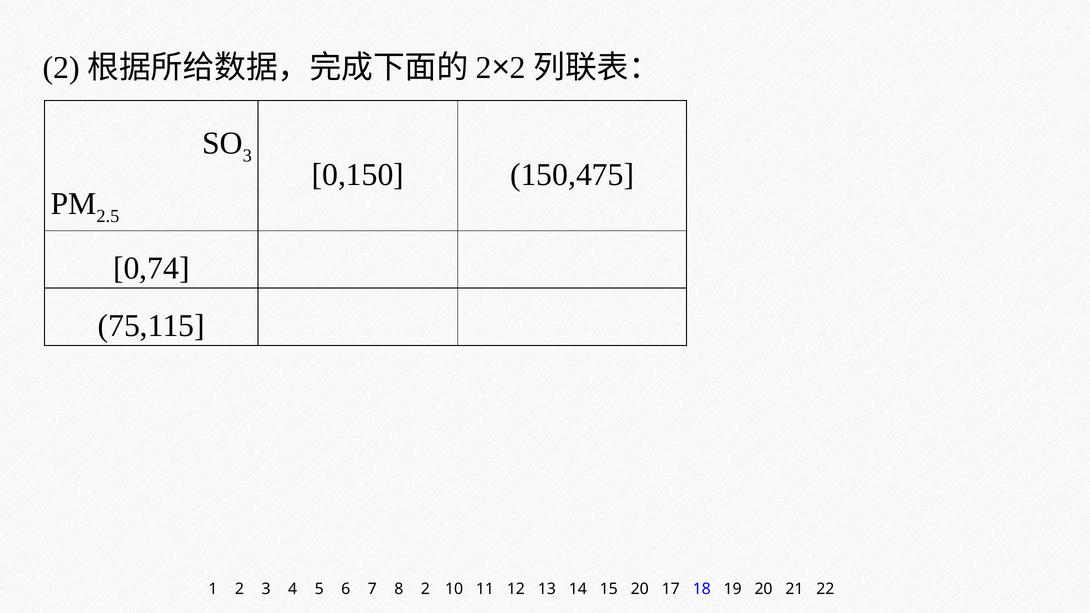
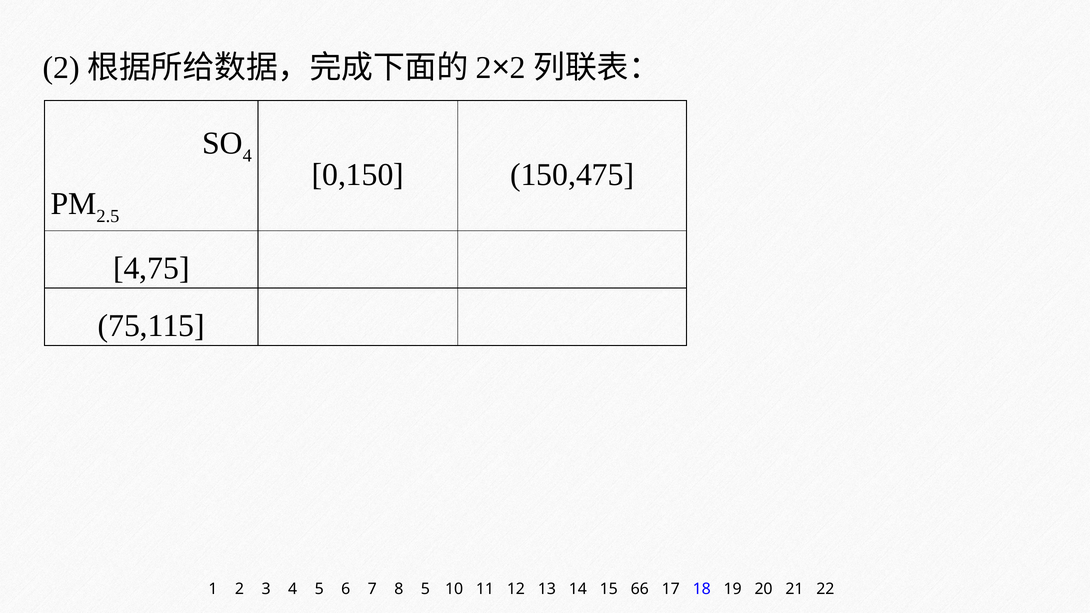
3 at (247, 156): 3 -> 4
0,74: 0,74 -> 4,75
8 2: 2 -> 5
15 20: 20 -> 66
